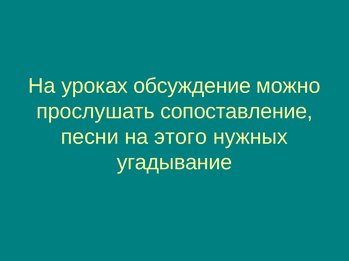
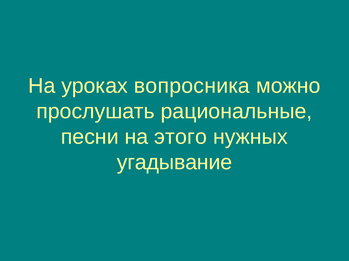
обсуждение: обсуждение -> вопросника
сопоставление: сопоставление -> рациональные
